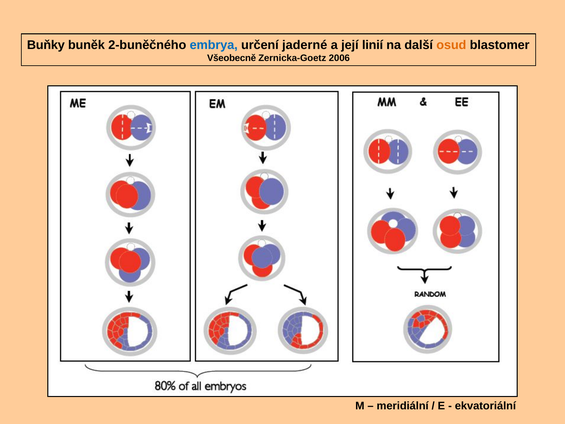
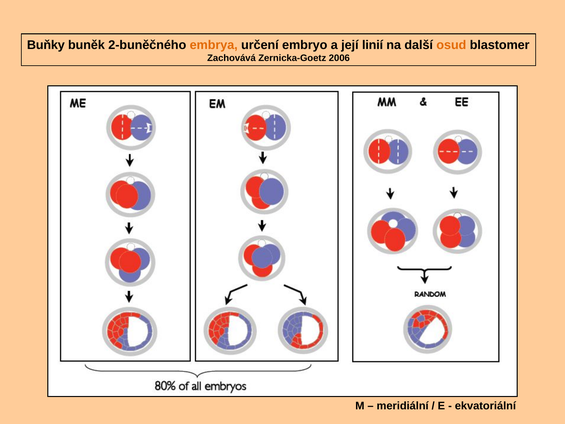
embrya colour: blue -> orange
jaderné: jaderné -> embryo
Všeobecně: Všeobecně -> Zachovává
